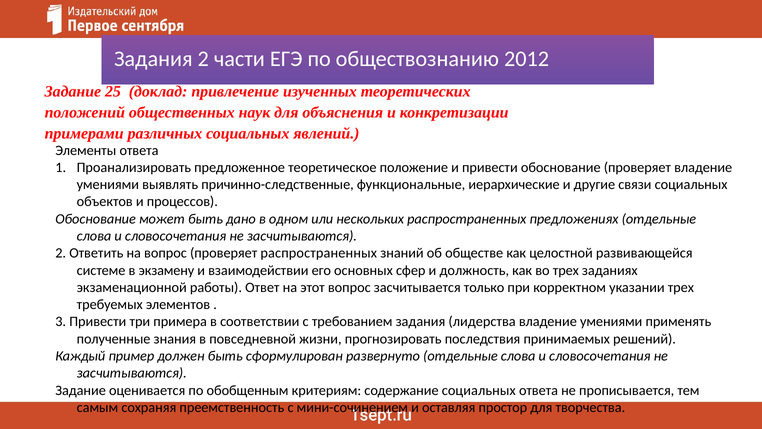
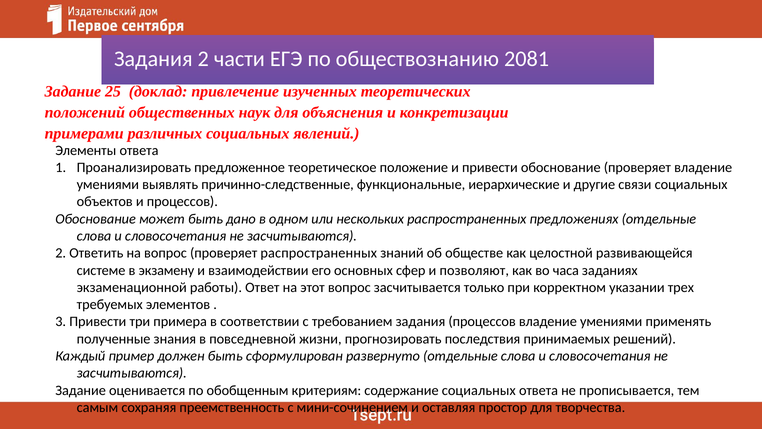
2012: 2012 -> 2081
должность: должность -> позволяют
во трех: трех -> часа
задания лидерства: лидерства -> процессов
